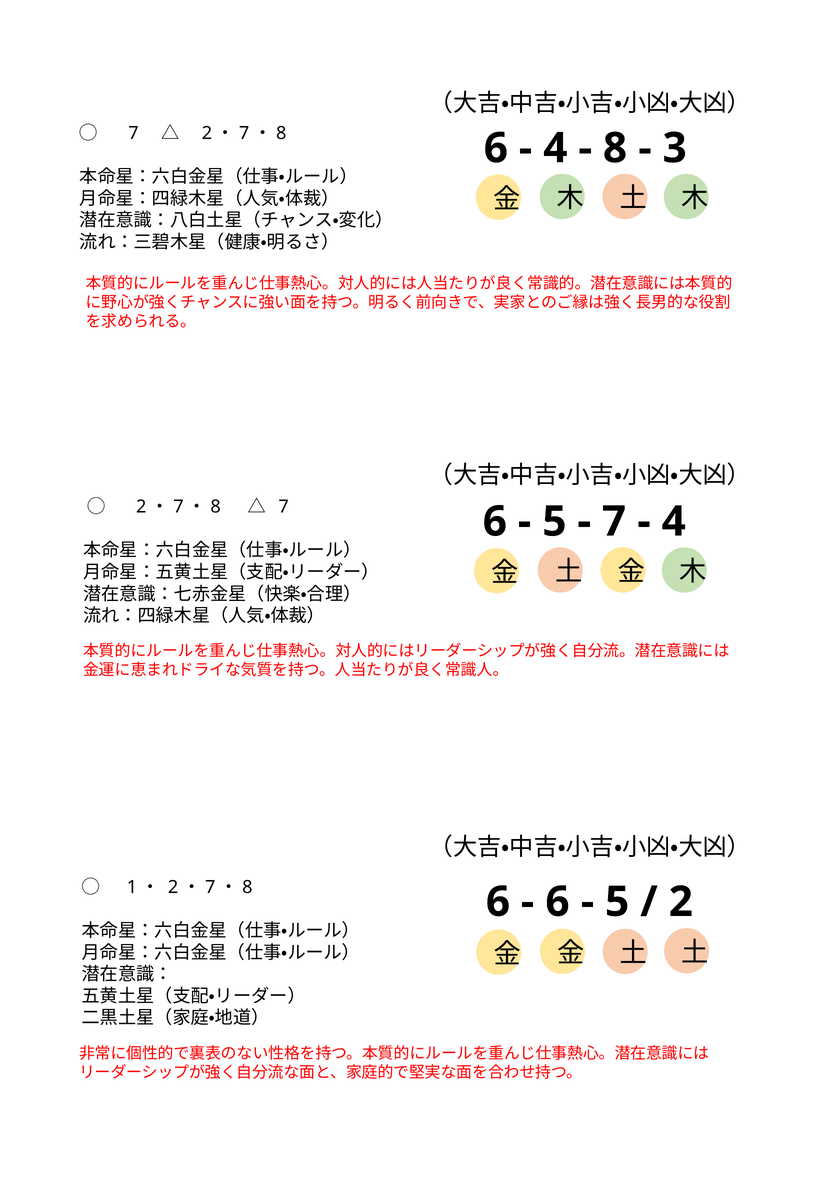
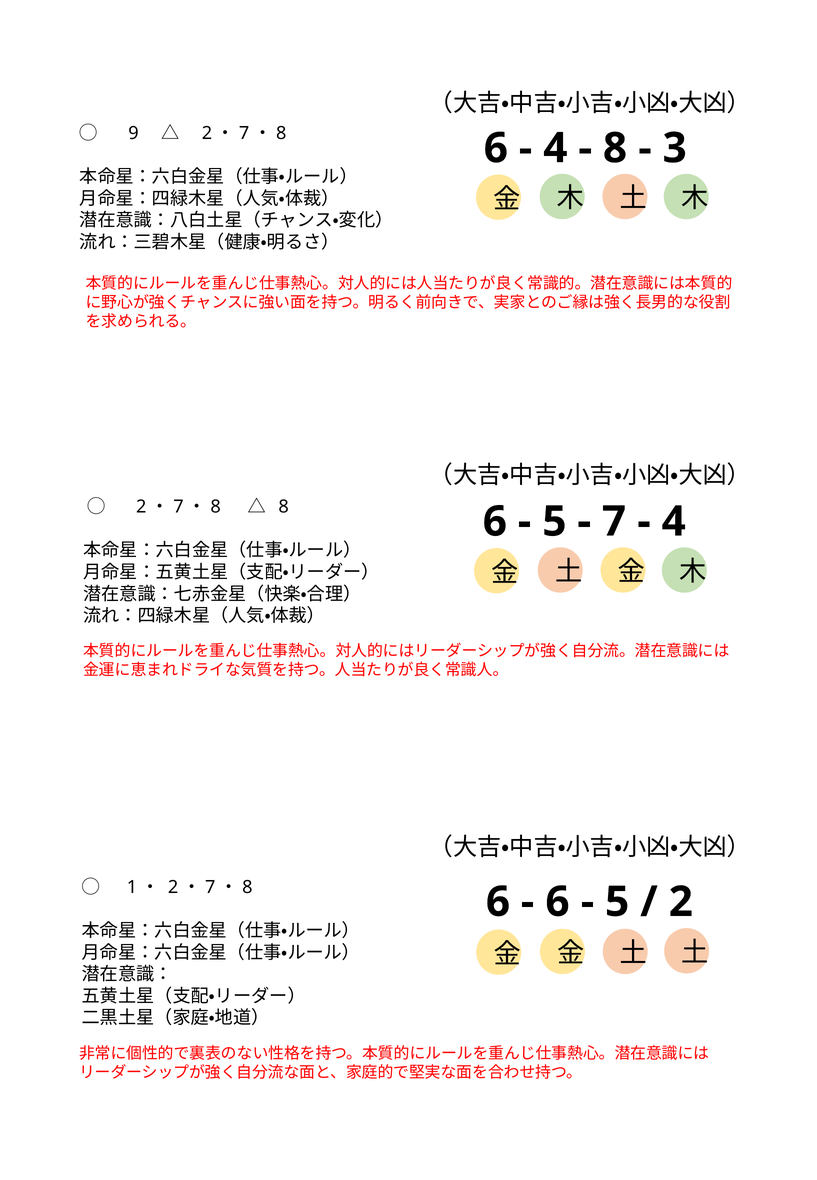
7 at (134, 133): 7 -> 9
7 at (284, 507): 7 -> 8
